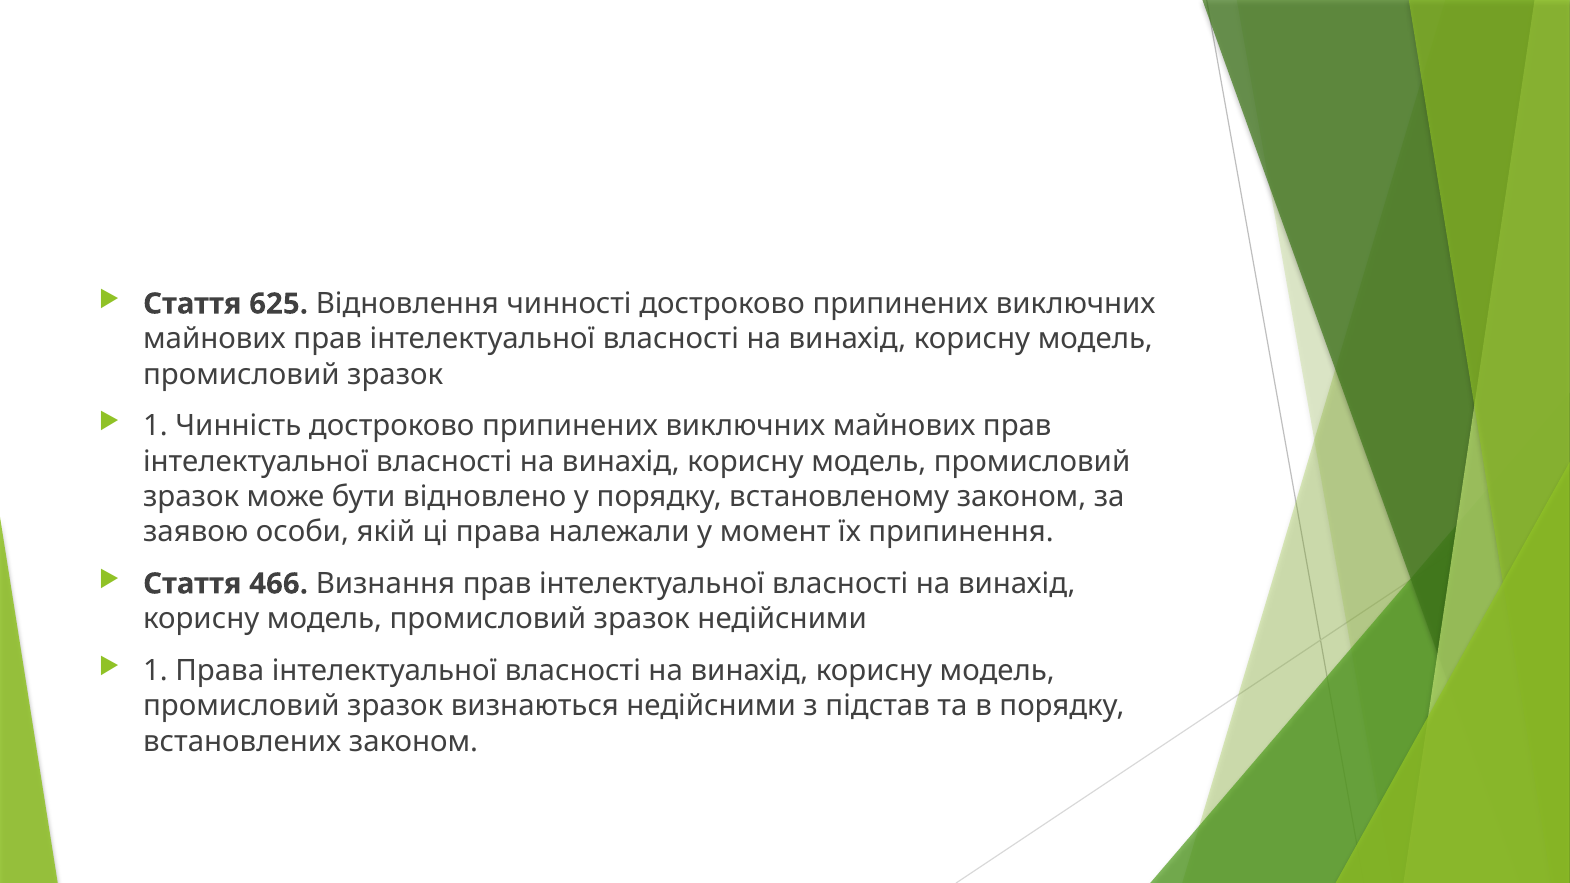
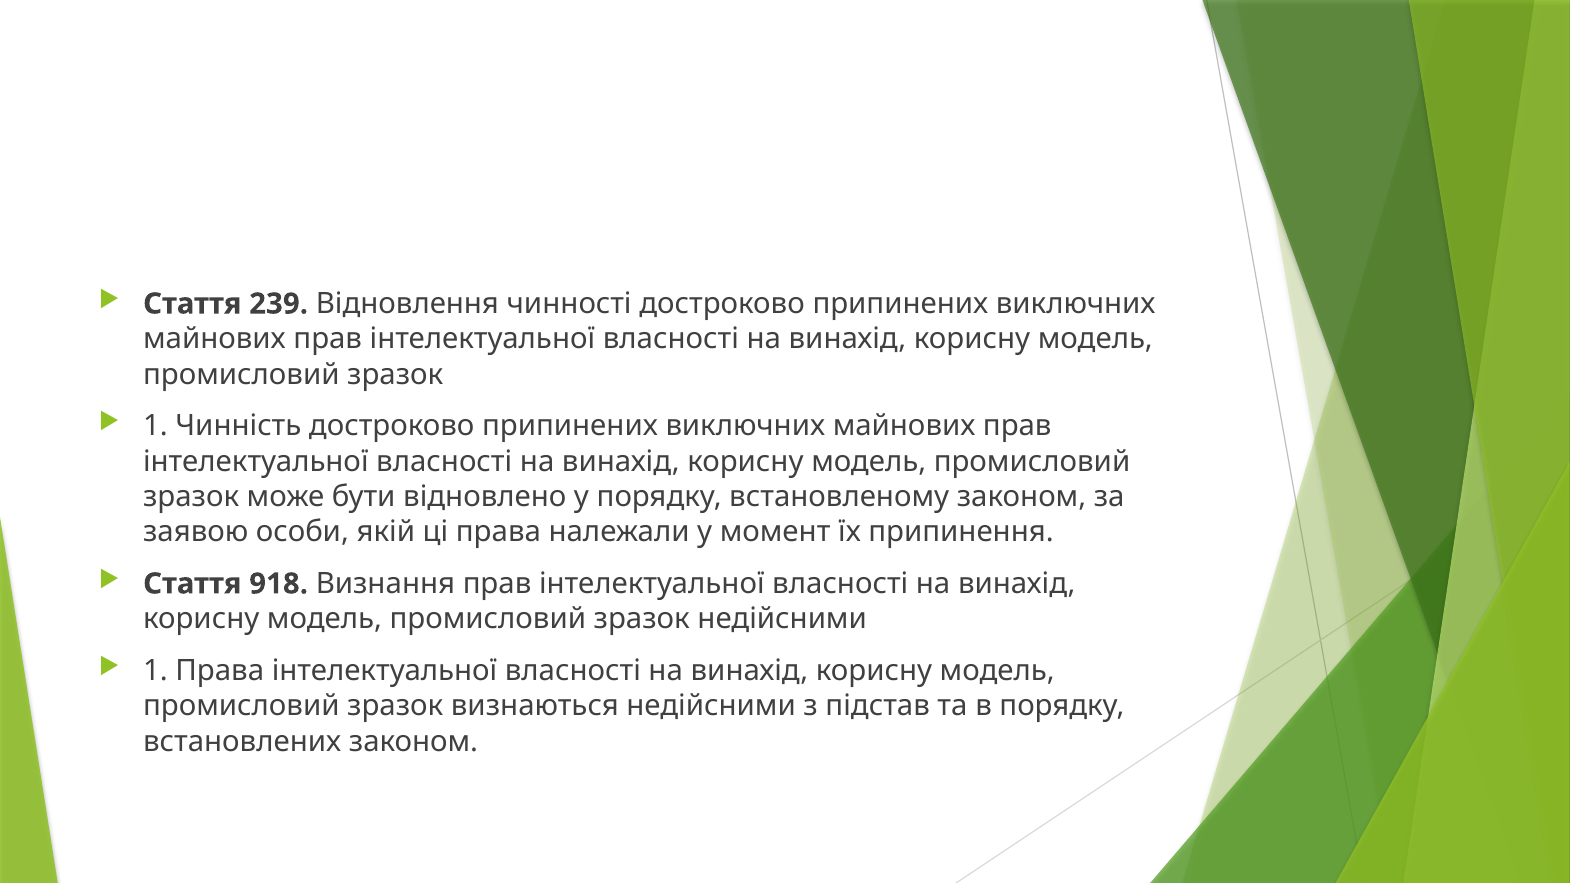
625: 625 -> 239
466: 466 -> 918
